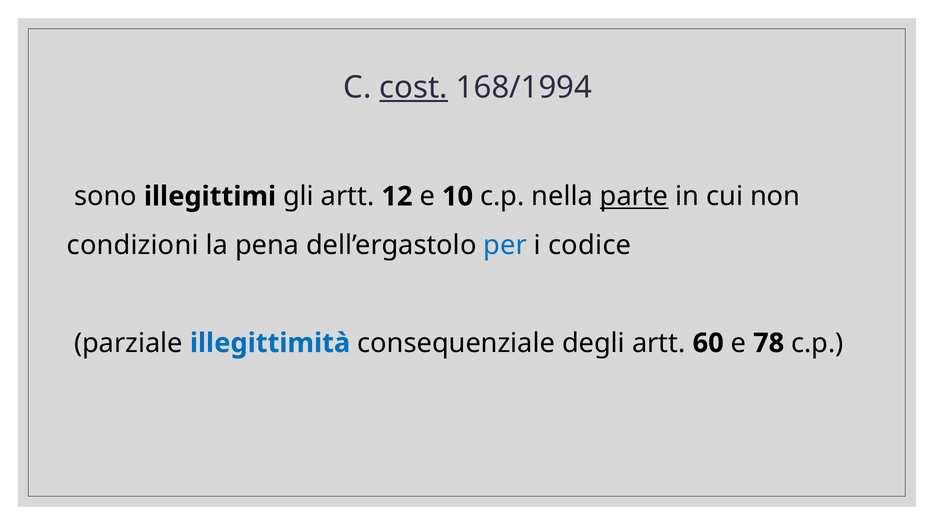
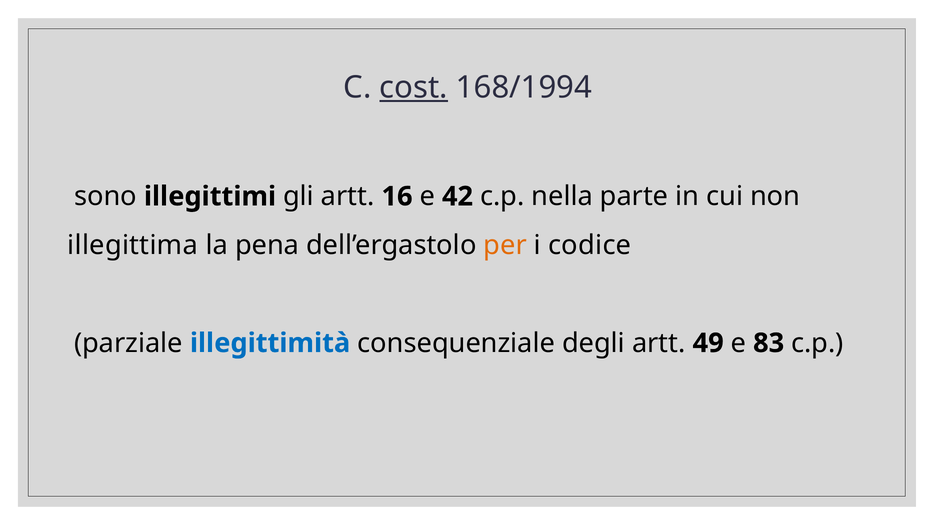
12: 12 -> 16
10: 10 -> 42
parte underline: present -> none
condizioni: condizioni -> illegittima
per colour: blue -> orange
60: 60 -> 49
78: 78 -> 83
